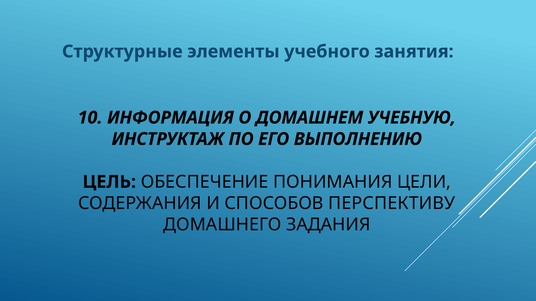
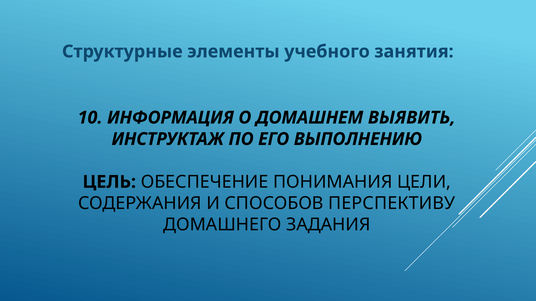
УЧЕБНУЮ: УЧЕБНУЮ -> ВЫЯВИТЬ
